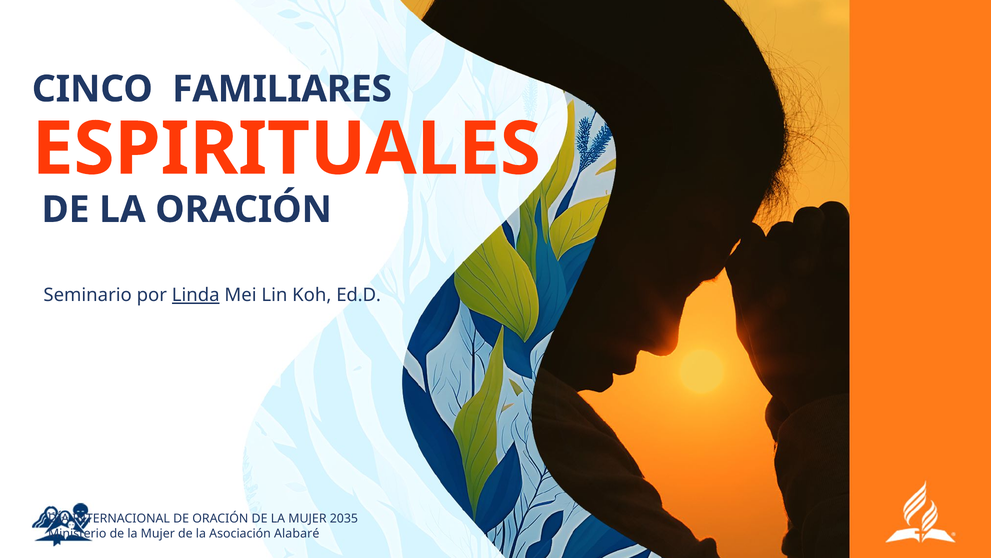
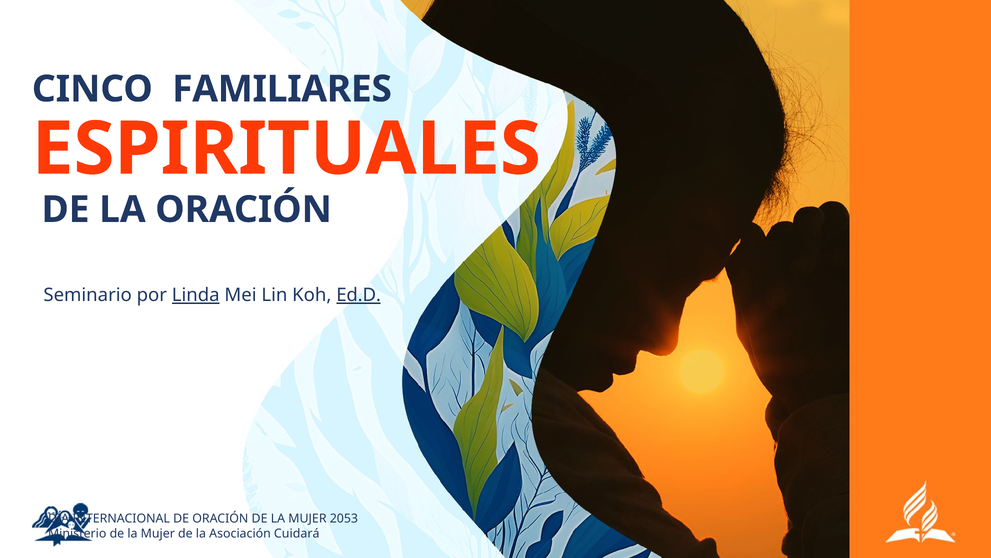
Ed.D underline: none -> present
2035: 2035 -> 2053
Alabaré: Alabaré -> Cuidará
